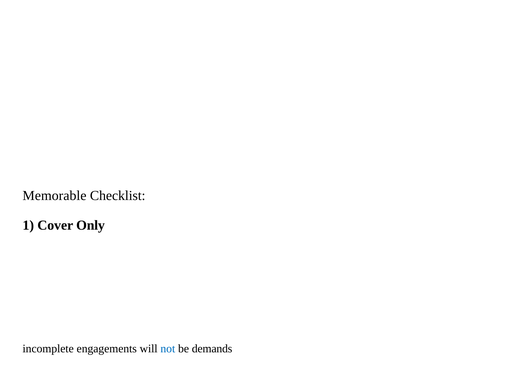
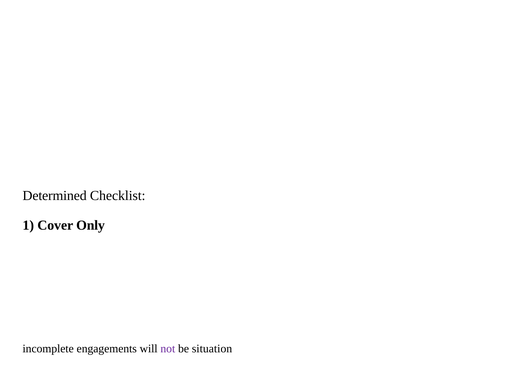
Memorable: Memorable -> Determined
not colour: blue -> purple
demands: demands -> situation
